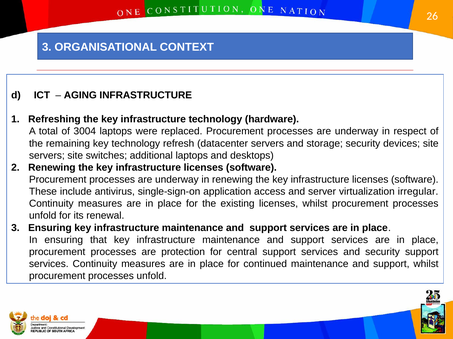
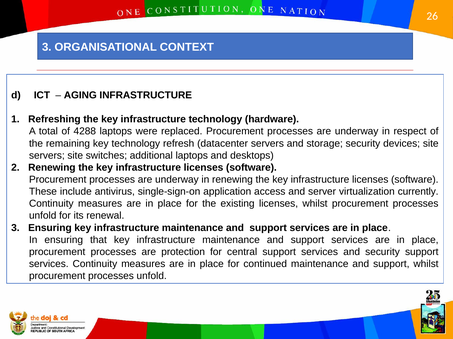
3004: 3004 -> 4288
irregular: irregular -> currently
